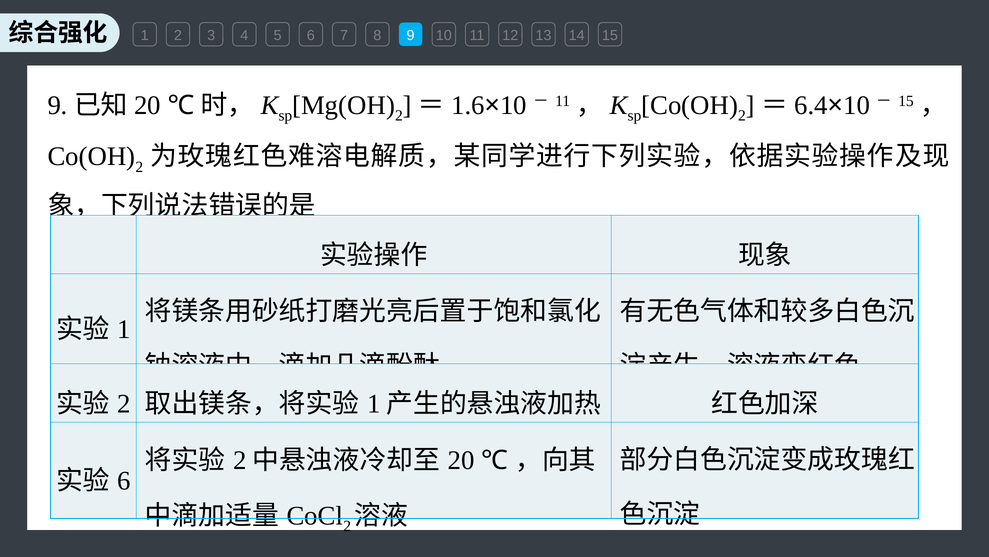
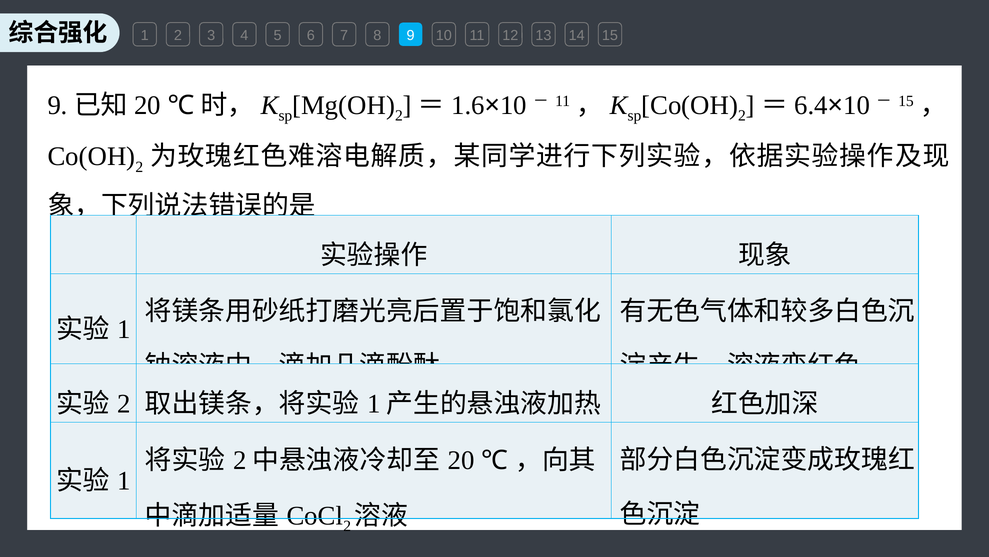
6 at (124, 481): 6 -> 1
